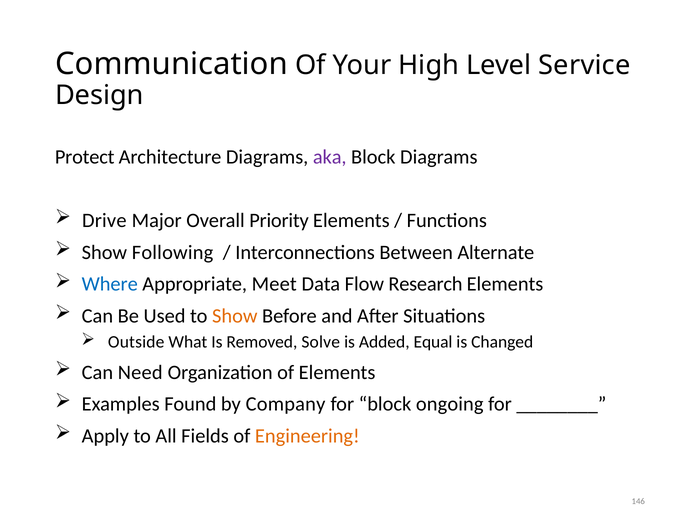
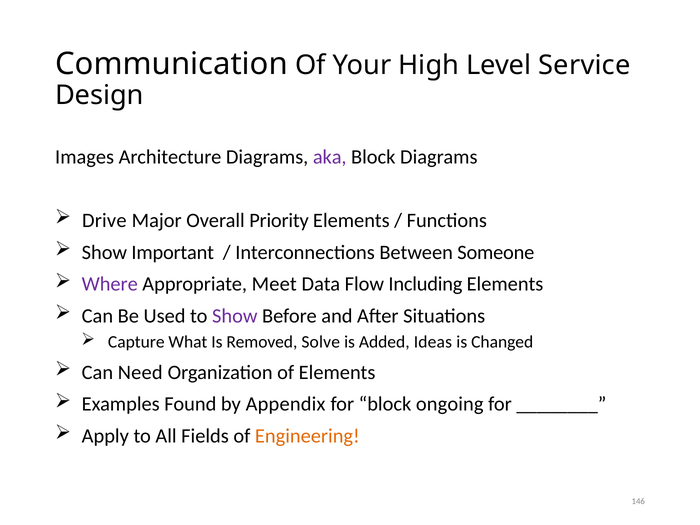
Protect: Protect -> Images
Following: Following -> Important
Alternate: Alternate -> Someone
Where colour: blue -> purple
Research: Research -> Including
Show at (235, 316) colour: orange -> purple
Outside: Outside -> Capture
Equal: Equal -> Ideas
Company: Company -> Appendix
